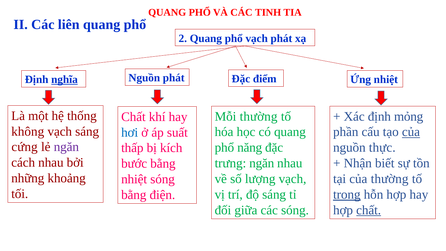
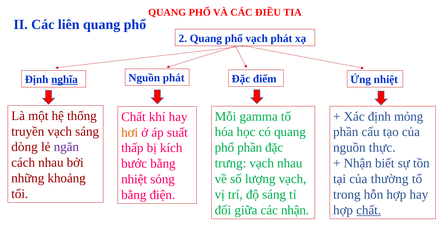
TINH: TINH -> ĐIỀU
Mỗi thường: thường -> gamma
không: không -> truyền
của at (411, 132) underline: present -> none
hơi colour: blue -> orange
cứng: cứng -> dòng
phổ năng: năng -> phần
trưng ngăn: ngăn -> vạch
trong underline: present -> none
các sóng: sóng -> nhận
